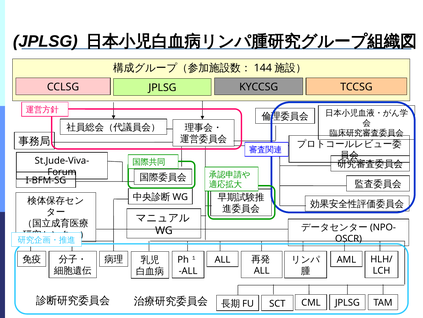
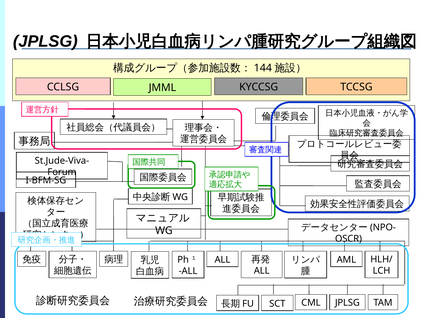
JPLSG at (162, 88): JPLSG -> JMML
